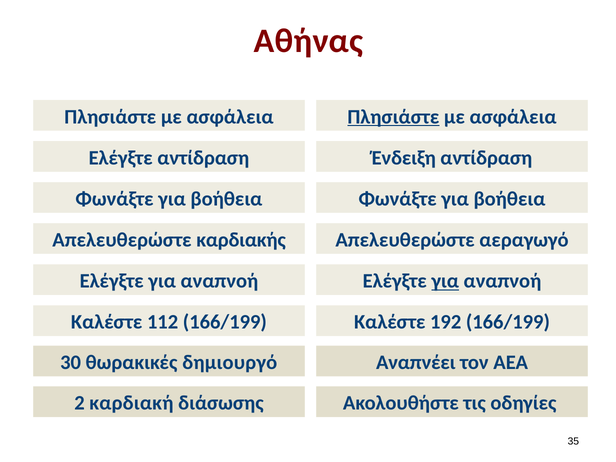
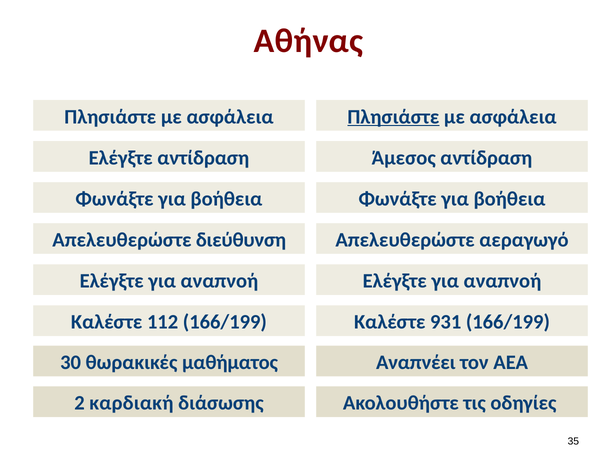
Ένδειξη: Ένδειξη -> Άμεσος
καρδιακής: καρδιακής -> διεύθυνση
για at (445, 281) underline: present -> none
192: 192 -> 931
δημιουργό: δημιουργό -> μαθήματος
